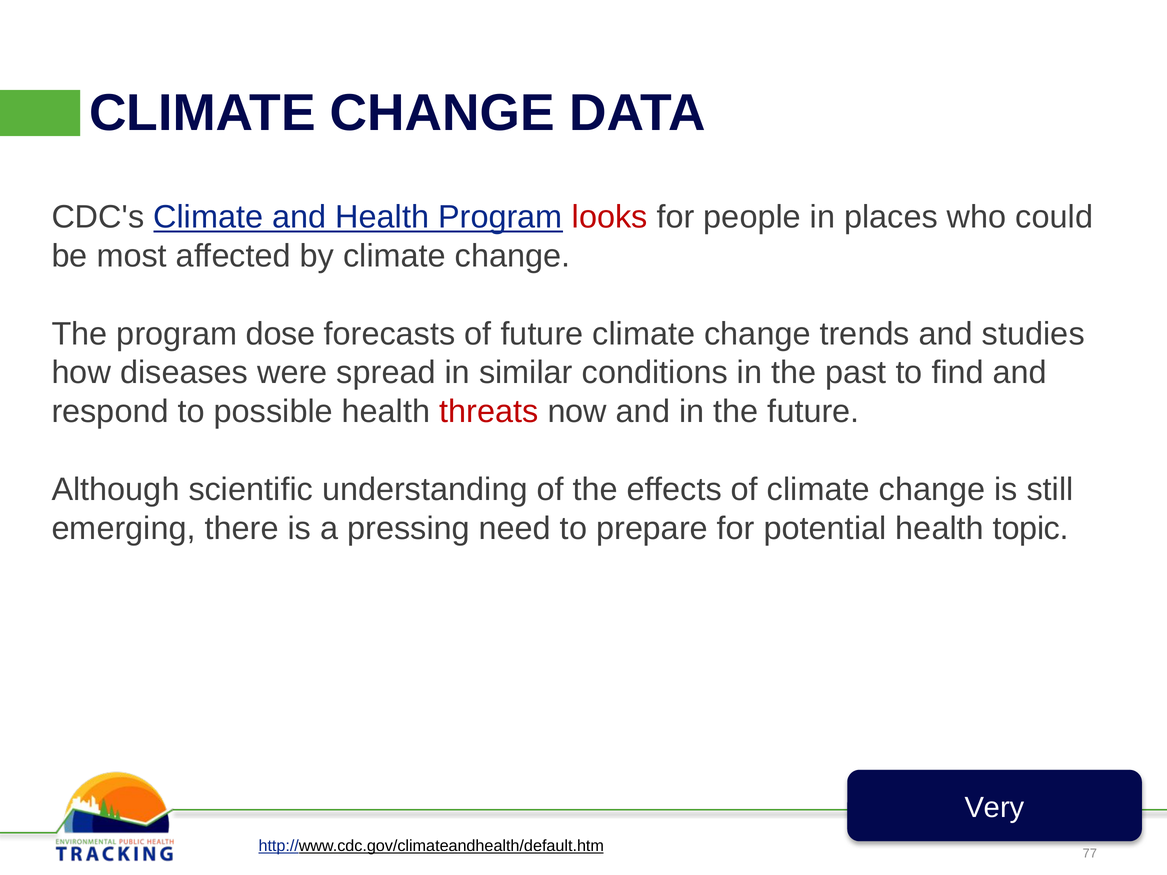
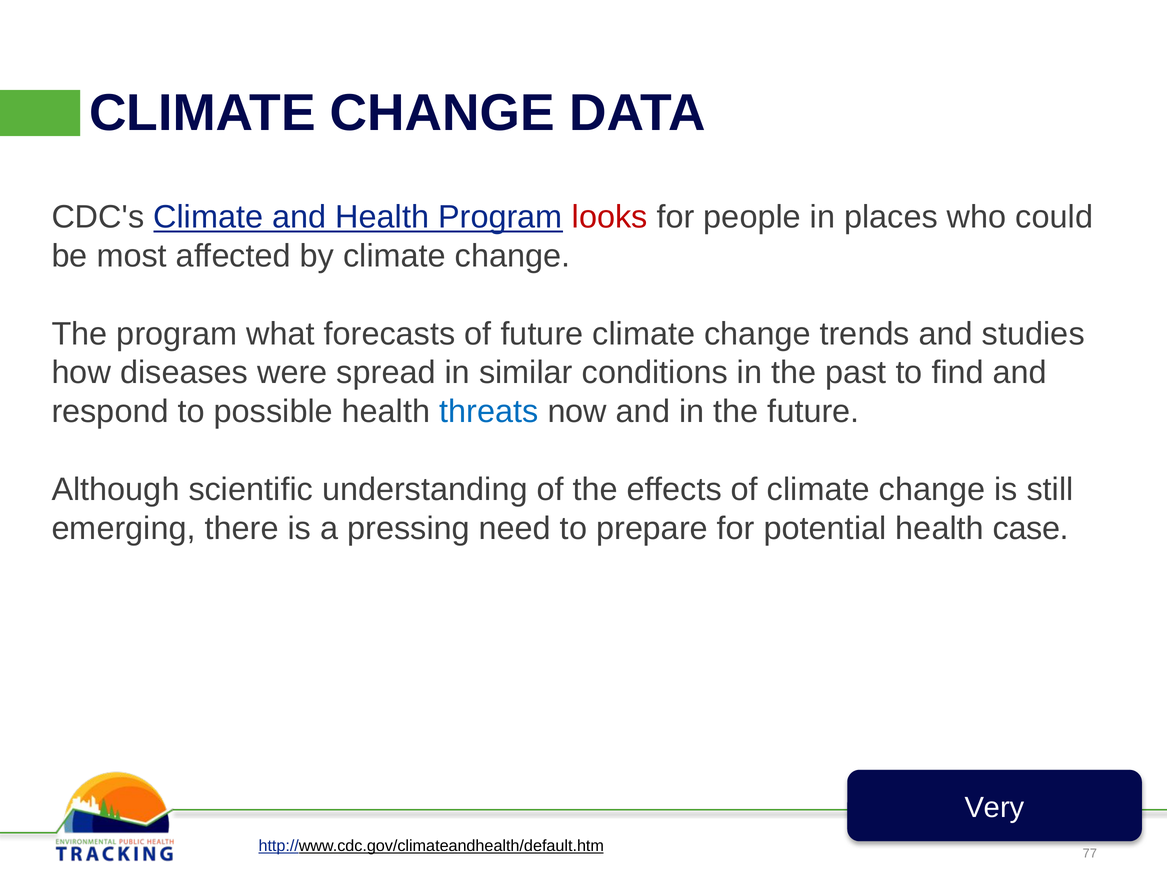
dose: dose -> what
threats colour: red -> blue
topic: topic -> case
